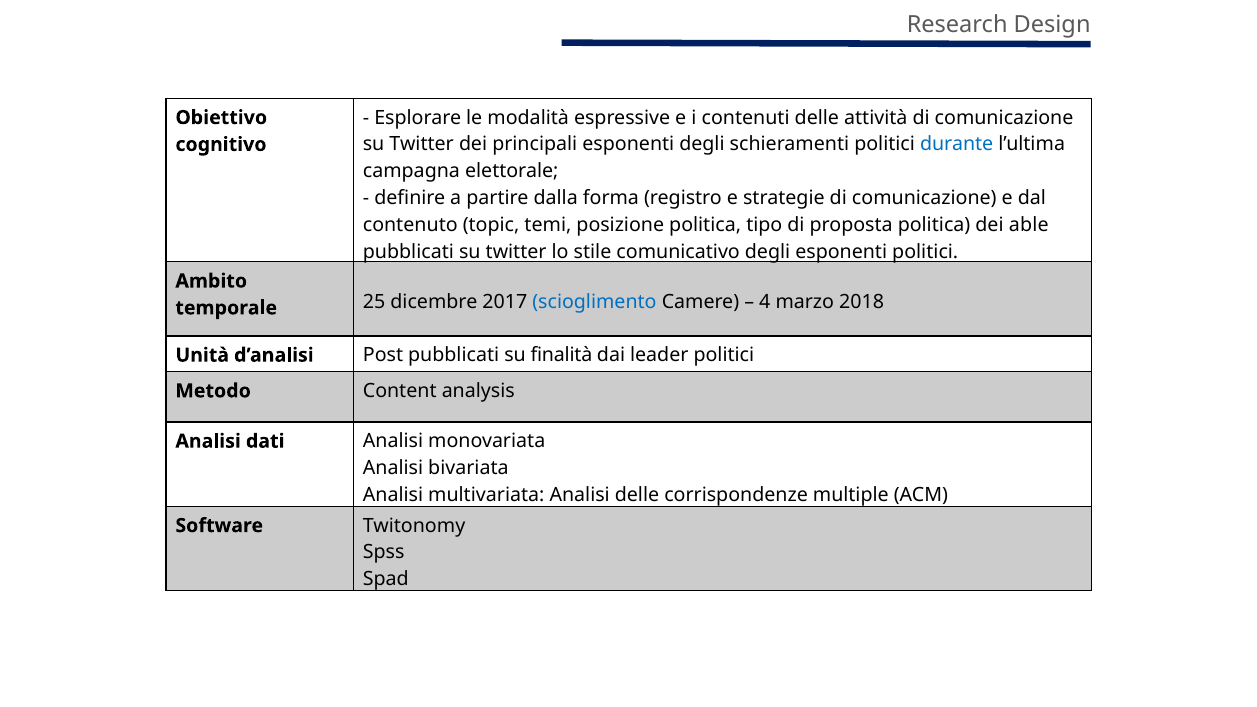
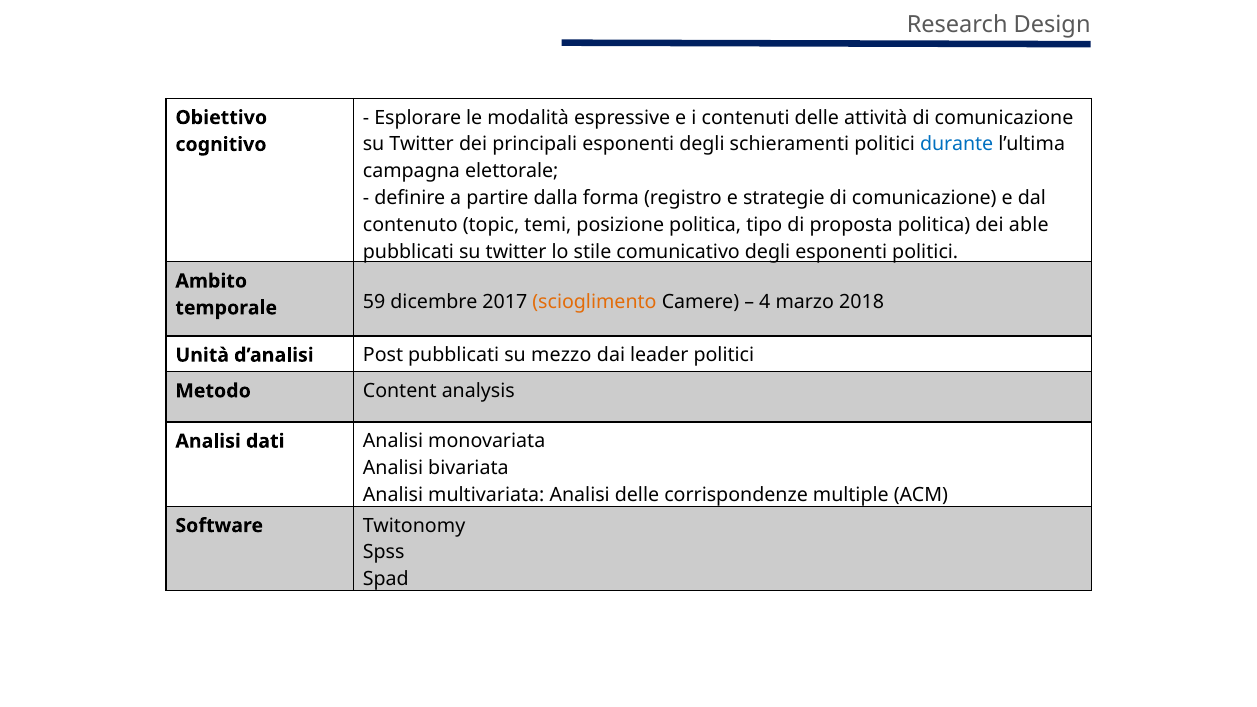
25: 25 -> 59
scioglimento colour: blue -> orange
finalità: finalità -> mezzo
